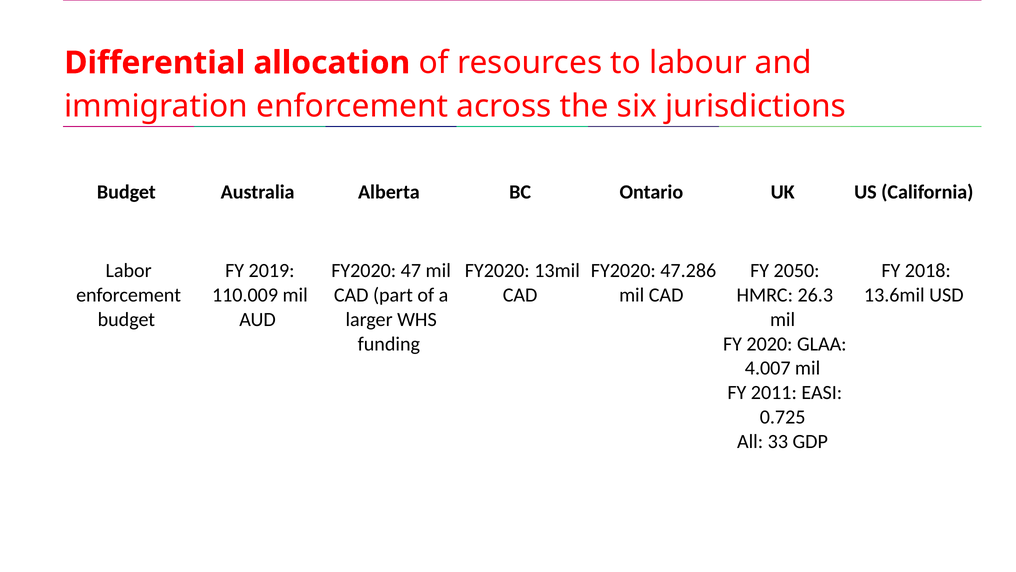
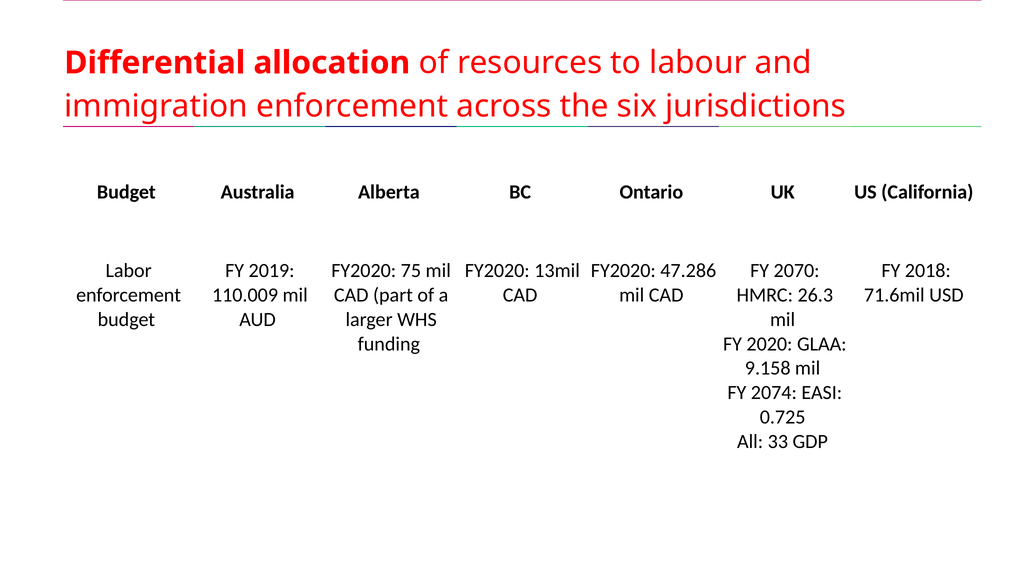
47: 47 -> 75
2050: 2050 -> 2070
13.6mil: 13.6mil -> 71.6mil
4.007: 4.007 -> 9.158
2011: 2011 -> 2074
